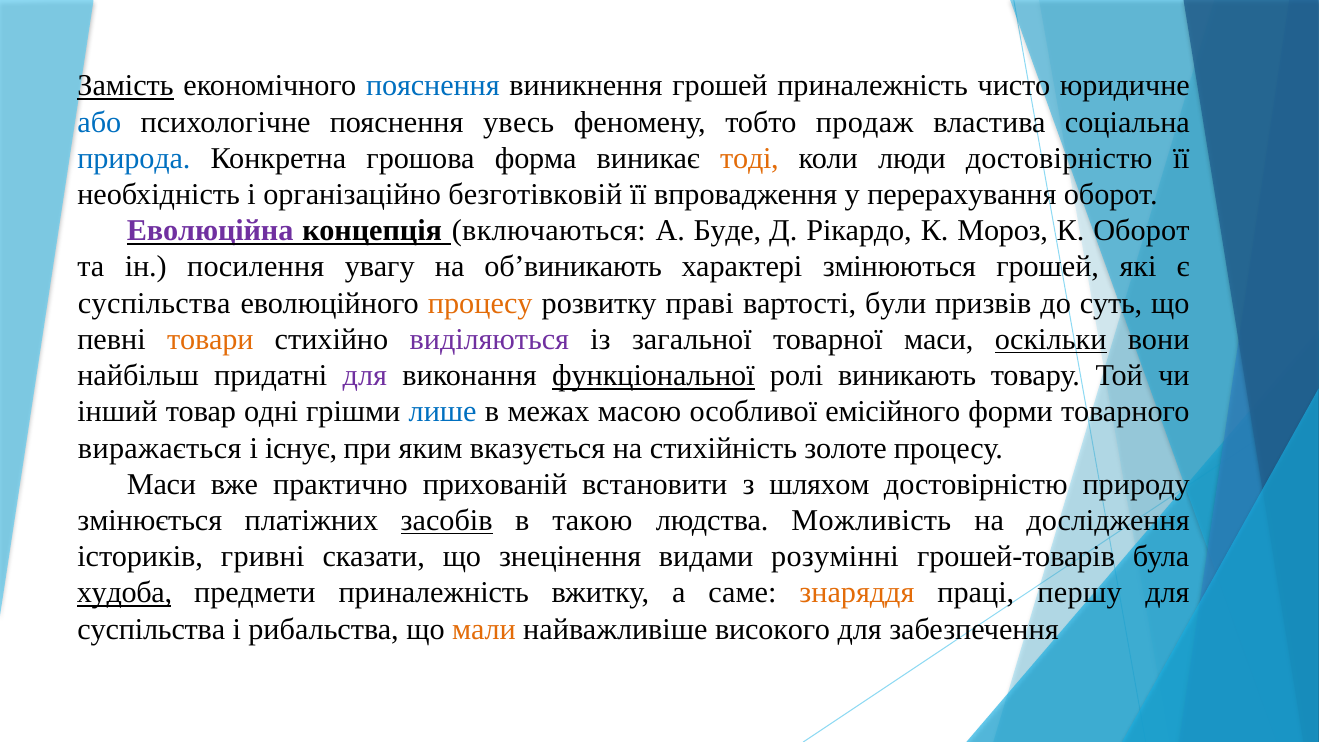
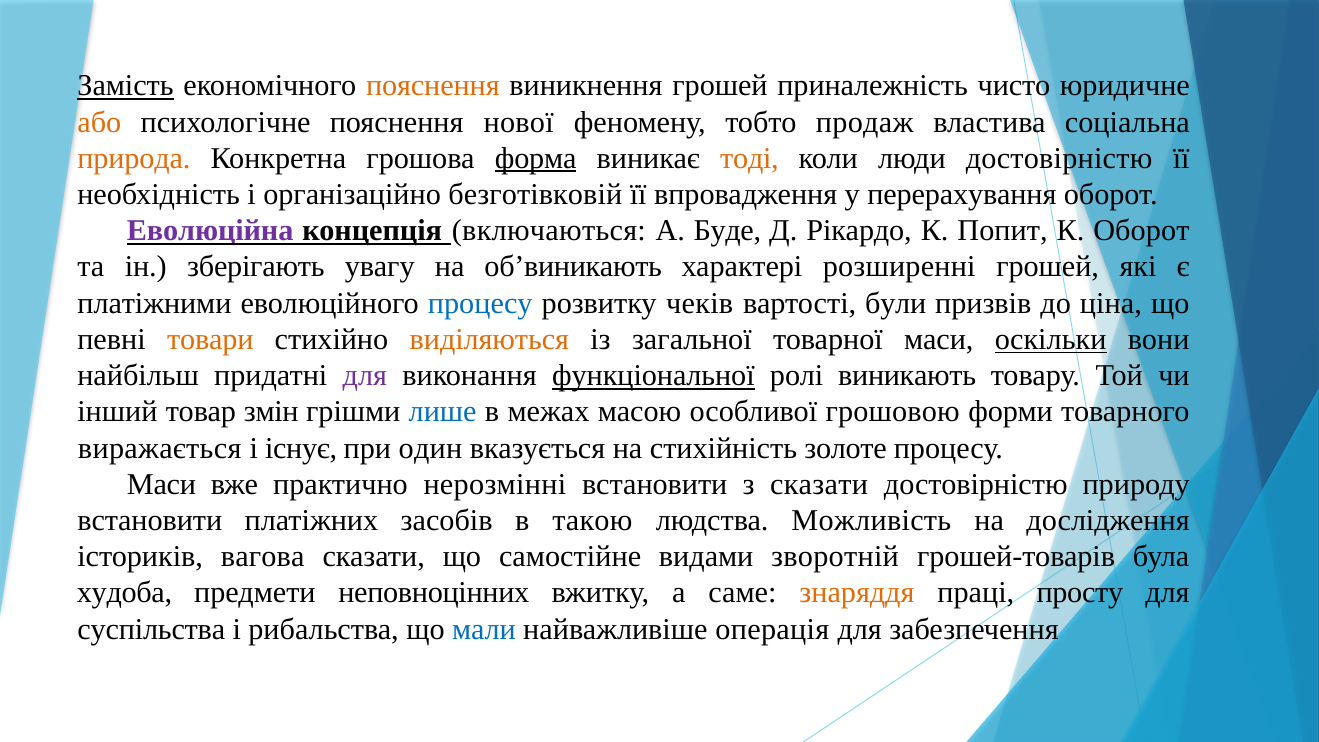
пояснення at (433, 86) colour: blue -> orange
або colour: blue -> orange
увесь: увесь -> нової
природа colour: blue -> orange
форма underline: none -> present
Мороз: Мороз -> Попит
посилення: посилення -> зберігають
змінюються: змінюються -> розширенні
суспільства at (154, 303): суспільства -> платіжними
процесу at (480, 303) colour: orange -> blue
праві: праві -> чеків
суть: суть -> ціна
виділяються colour: purple -> orange
одні: одні -> змін
емісійного: емісійного -> грошовою
яким: яким -> один
прихованій: прихованій -> нерозмінні
з шляхом: шляхом -> сказати
змінюється at (150, 521): змінюється -> встановити
засобів underline: present -> none
гривні: гривні -> вагова
знецінення: знецінення -> самостійне
розумінні: розумінні -> зворотній
худоба underline: present -> none
предмети приналежність: приналежність -> неповноцінних
першу: першу -> просту
мали colour: orange -> blue
високого: високого -> операція
